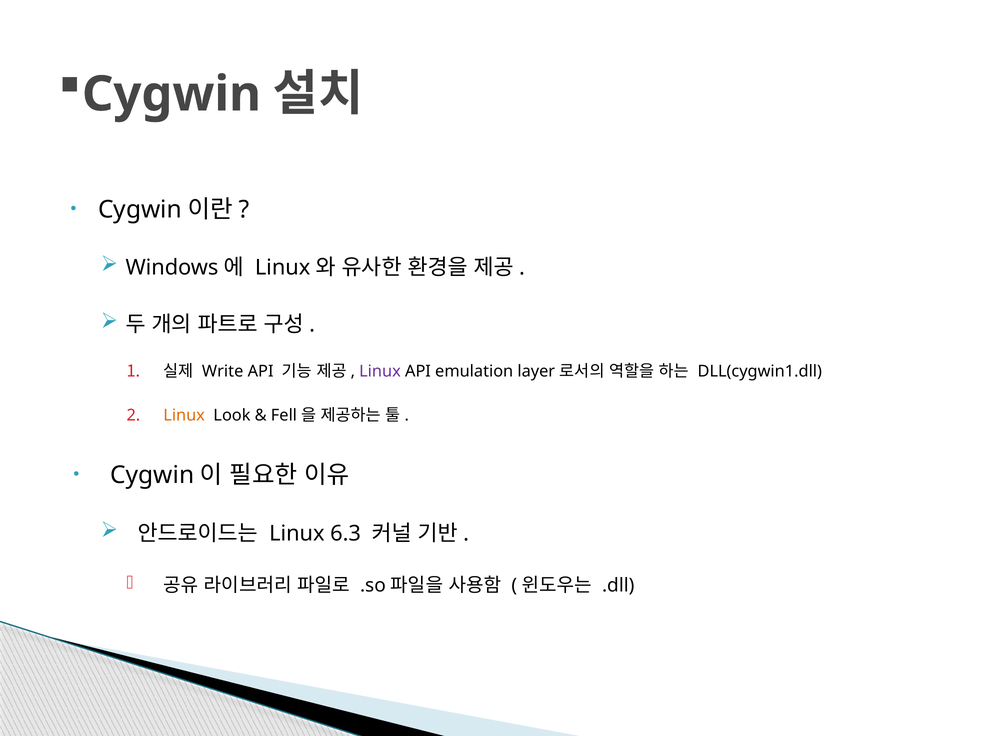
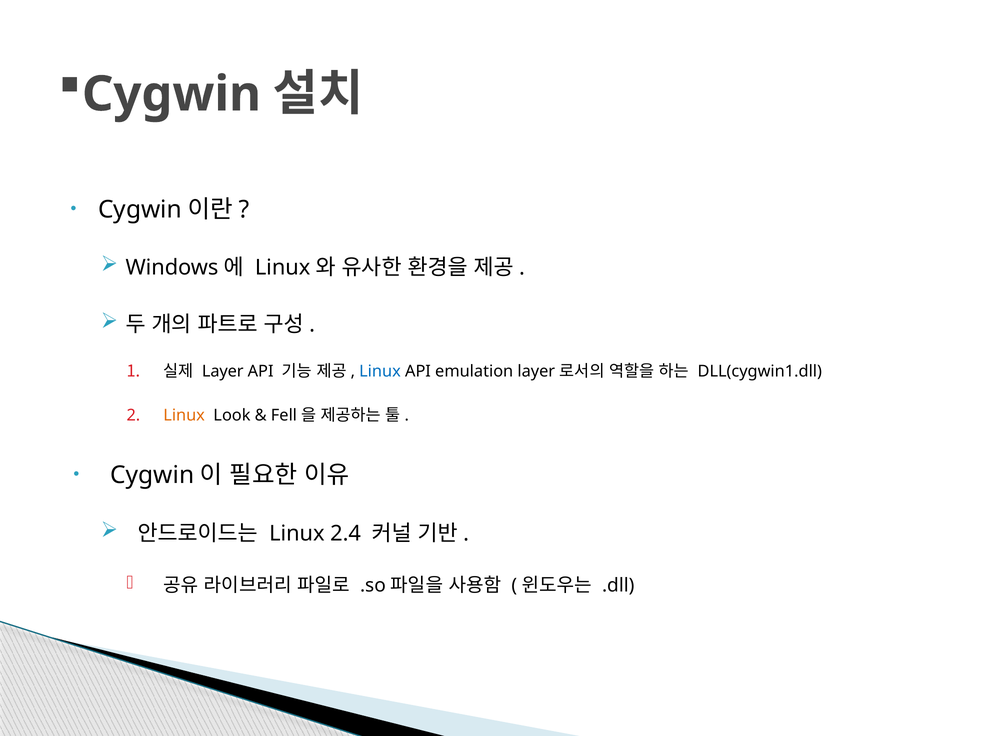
Write at (223, 372): Write -> Layer
Linux at (380, 372) colour: purple -> blue
6.3: 6.3 -> 2.4
